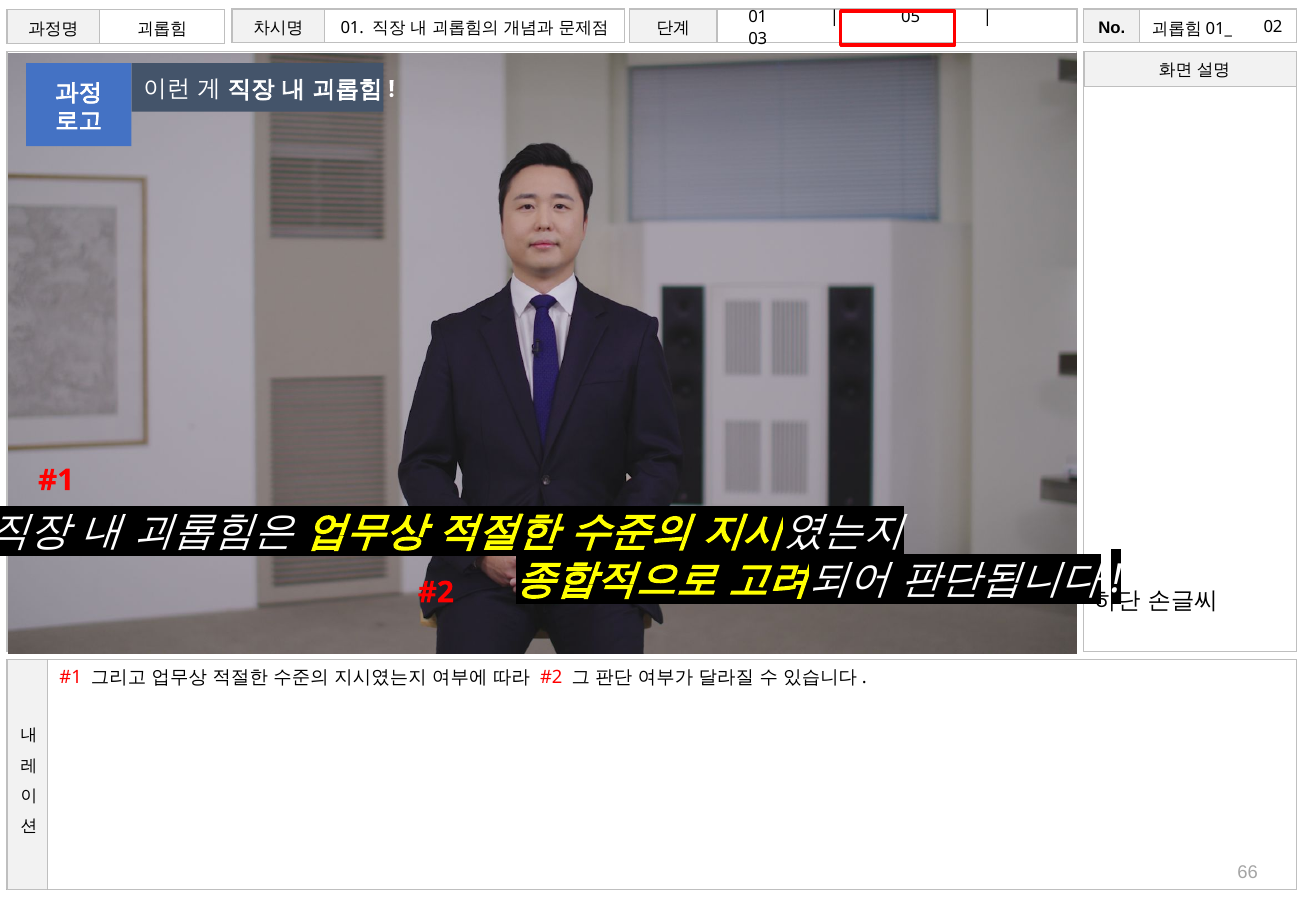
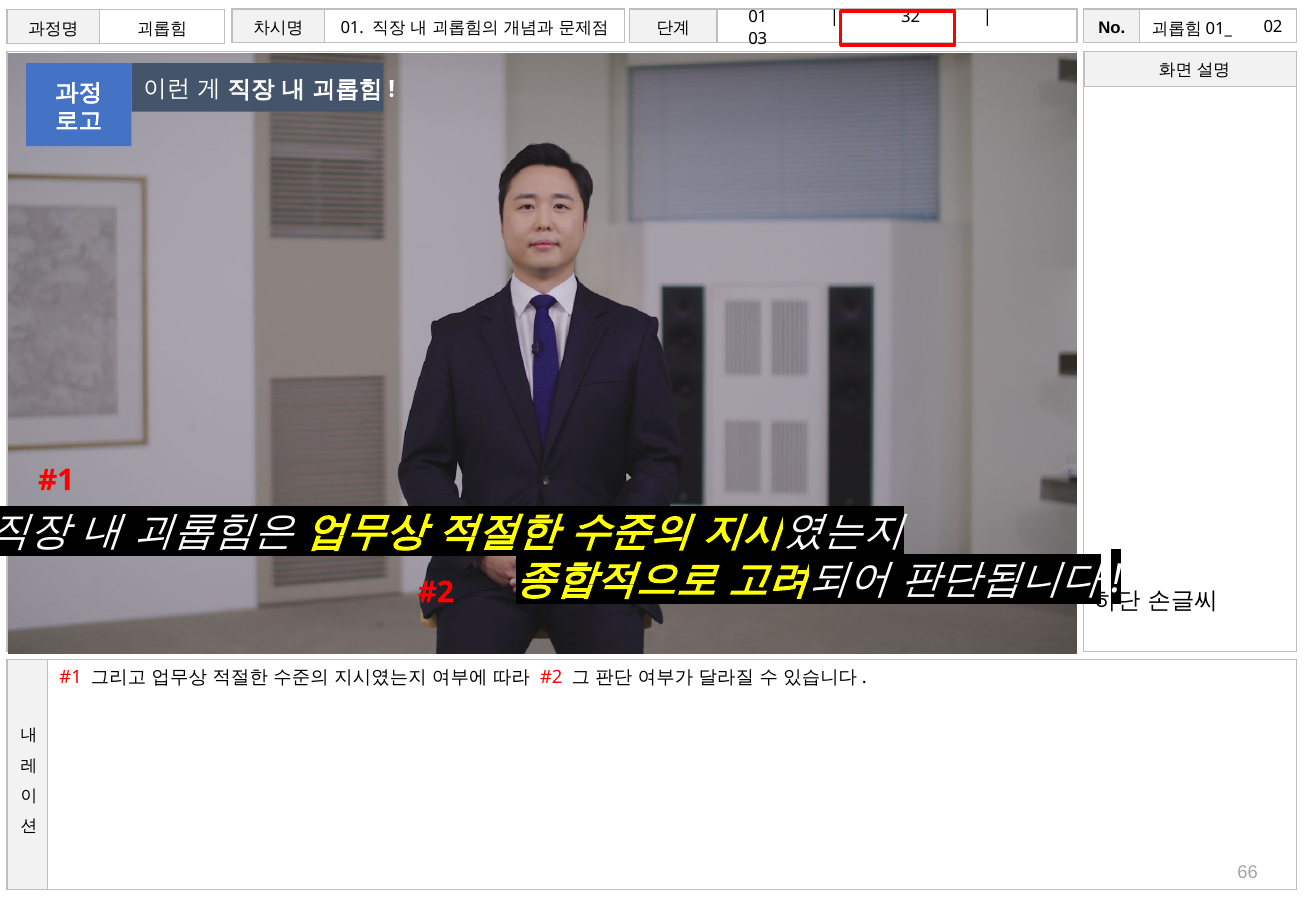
05: 05 -> 32
